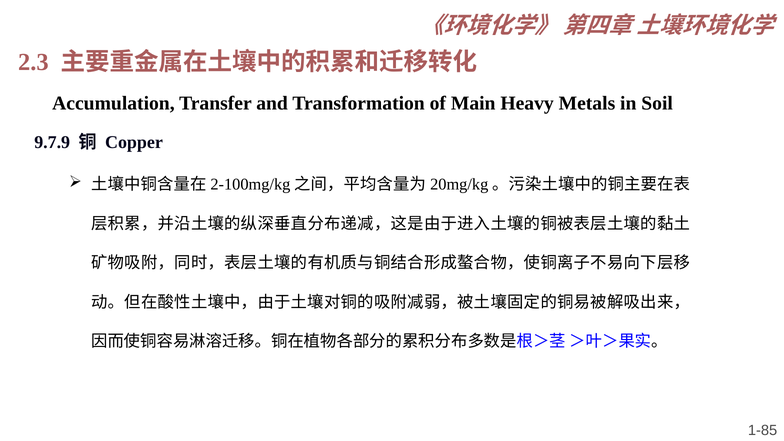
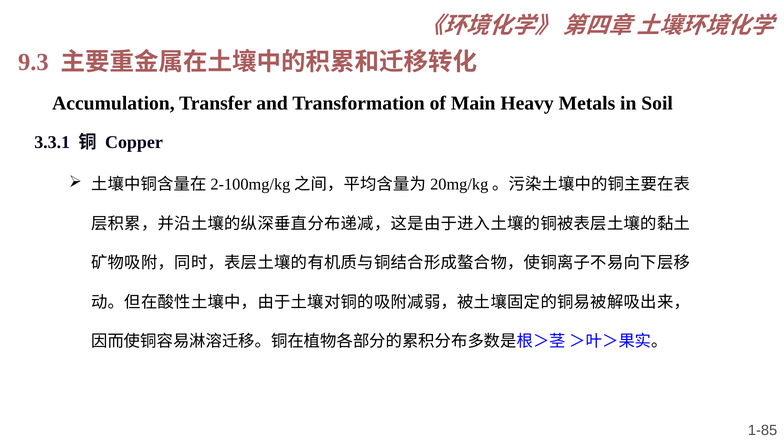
2.3: 2.3 -> 9.3
9.7.9: 9.7.9 -> 3.3.1
